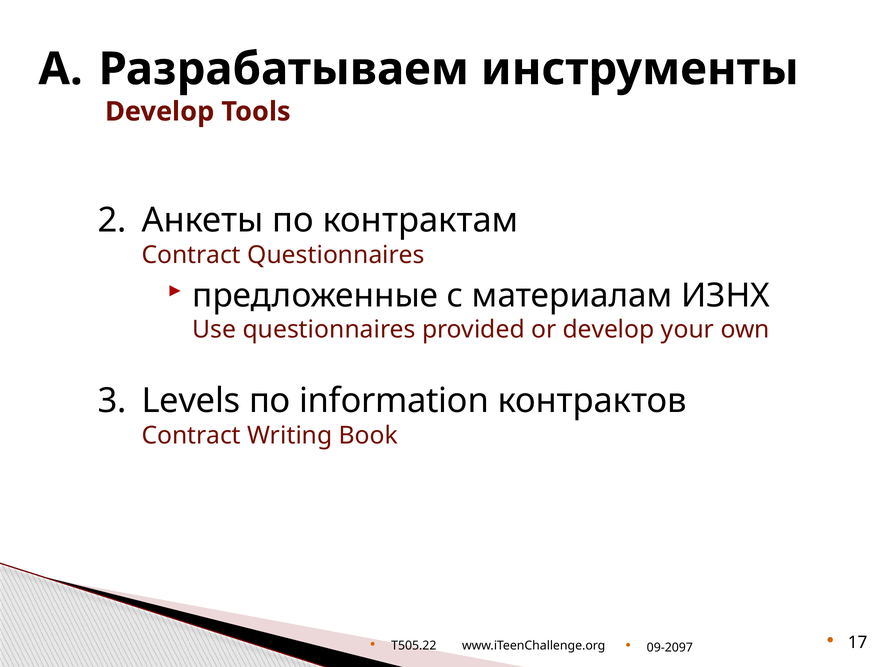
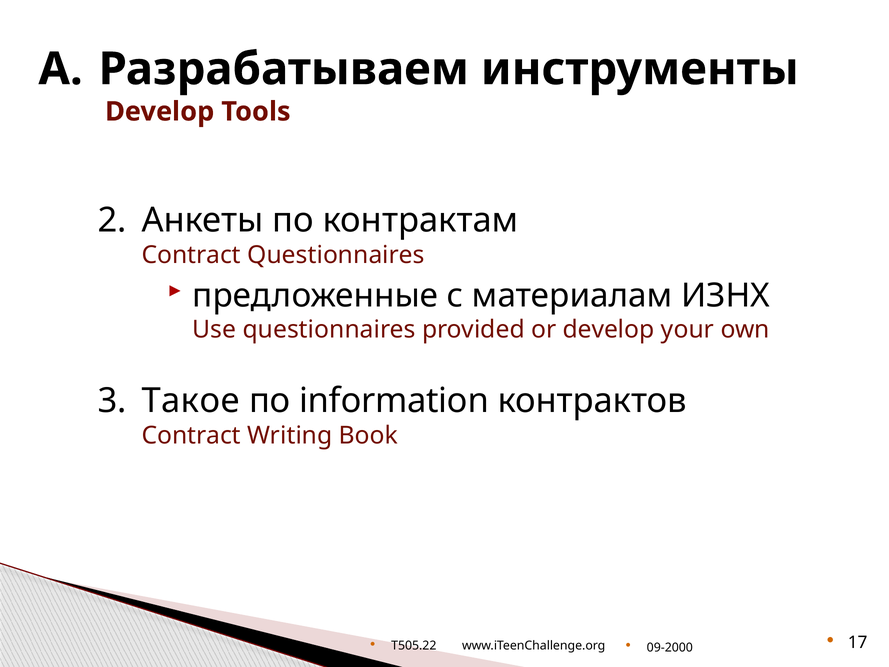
Levels: Levels -> Такое
09-2097: 09-2097 -> 09-2000
